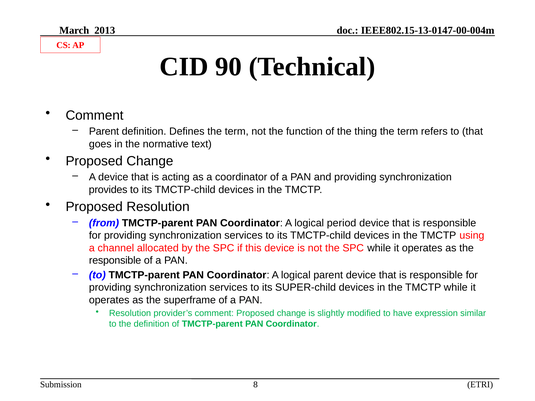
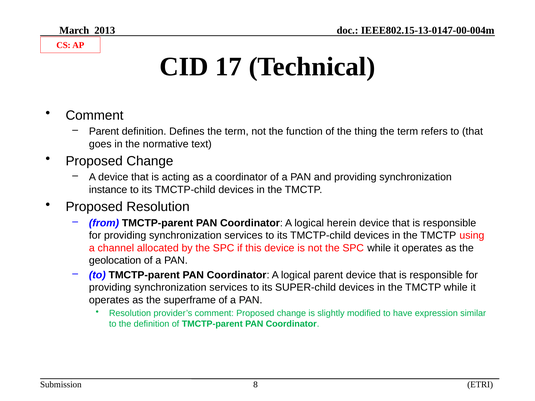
90: 90 -> 17
provides: provides -> instance
period: period -> herein
responsible at (115, 261): responsible -> geolocation
